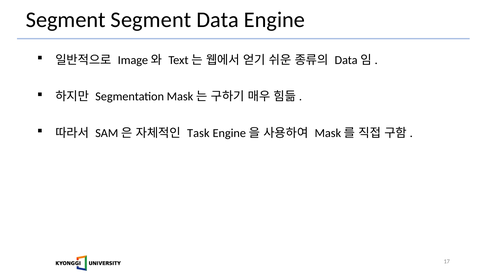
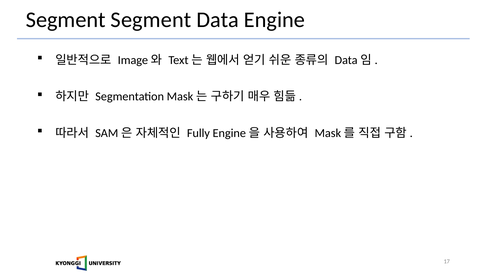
Task: Task -> Fully
